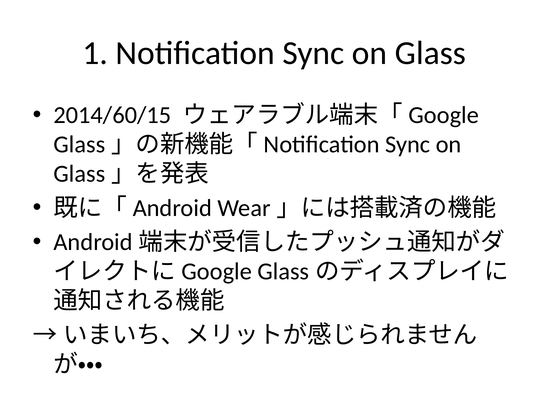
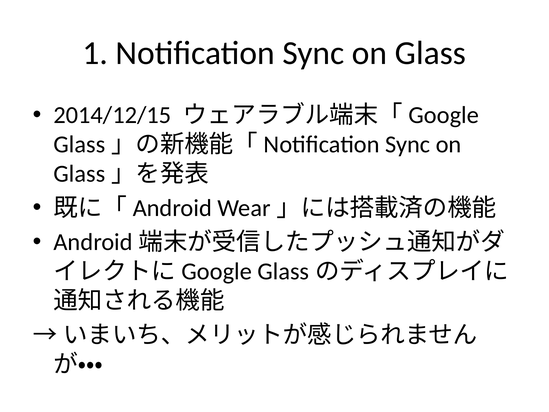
2014/60/15: 2014/60/15 -> 2014/12/15
